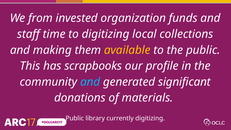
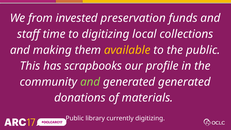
organization: organization -> preservation
and at (90, 82) colour: light blue -> light green
generated significant: significant -> generated
